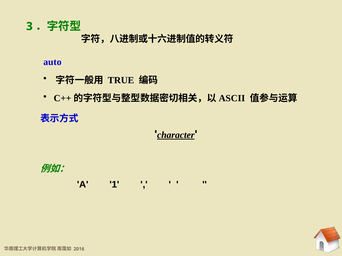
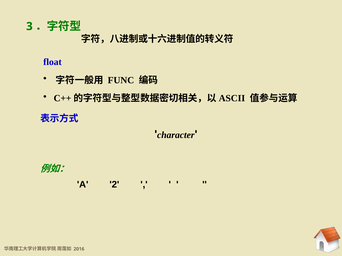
auto: auto -> float
TRUE: TRUE -> FUNC
character underline: present -> none
1: 1 -> 2
